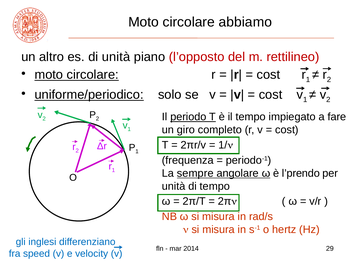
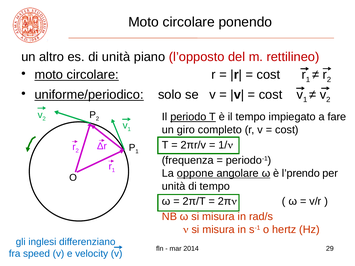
abbiamo: abbiamo -> ponendo
sempre: sempre -> oppone
